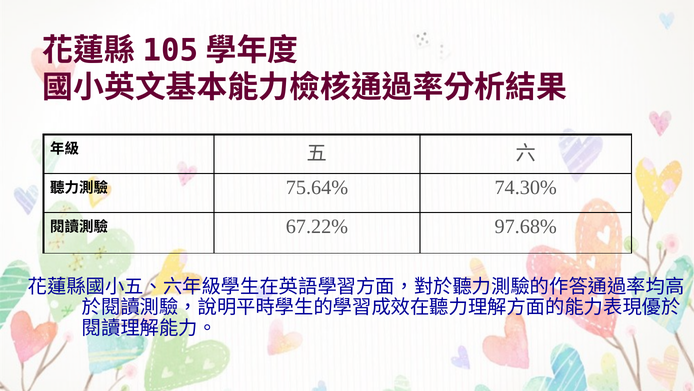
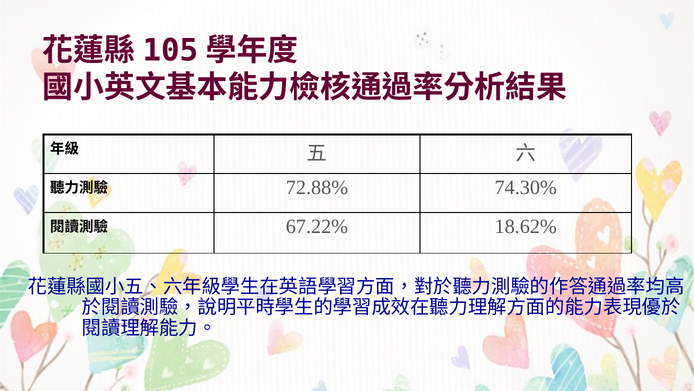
75.64%: 75.64% -> 72.88%
97.68%: 97.68% -> 18.62%
